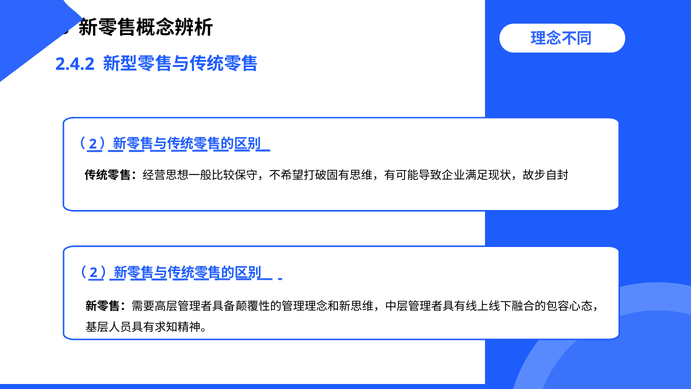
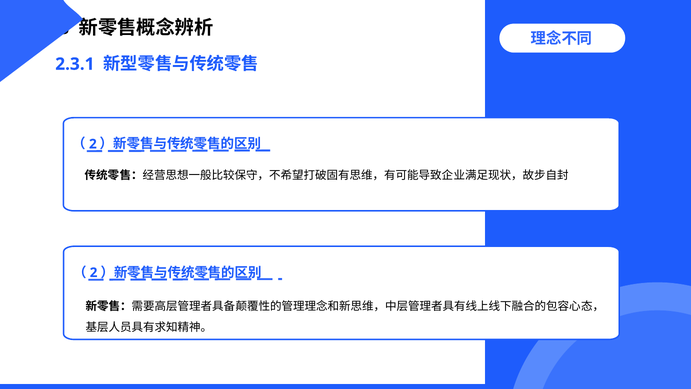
2.4.2: 2.4.2 -> 2.3.1
